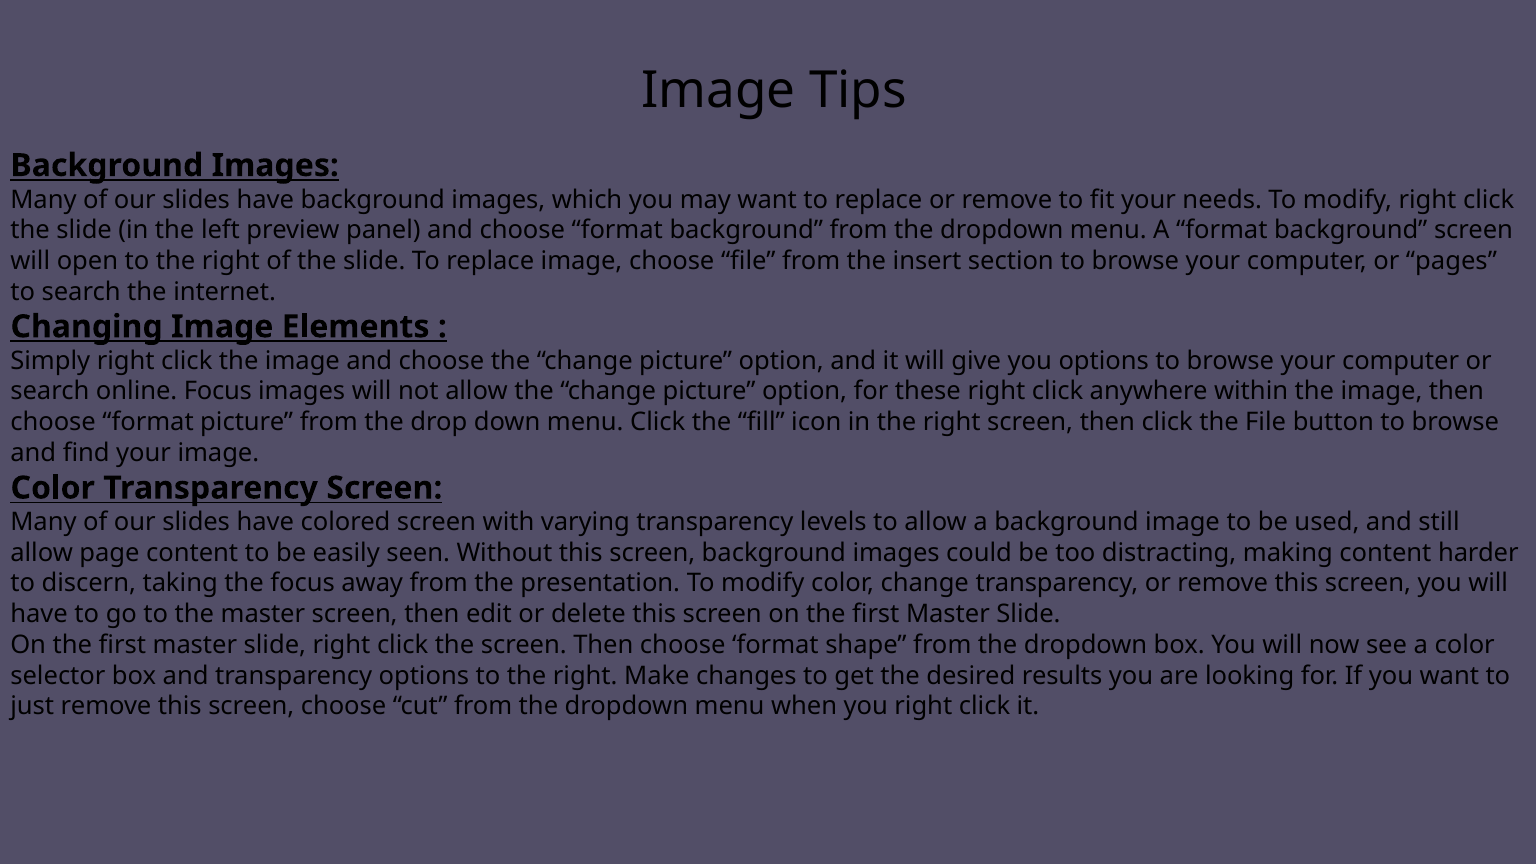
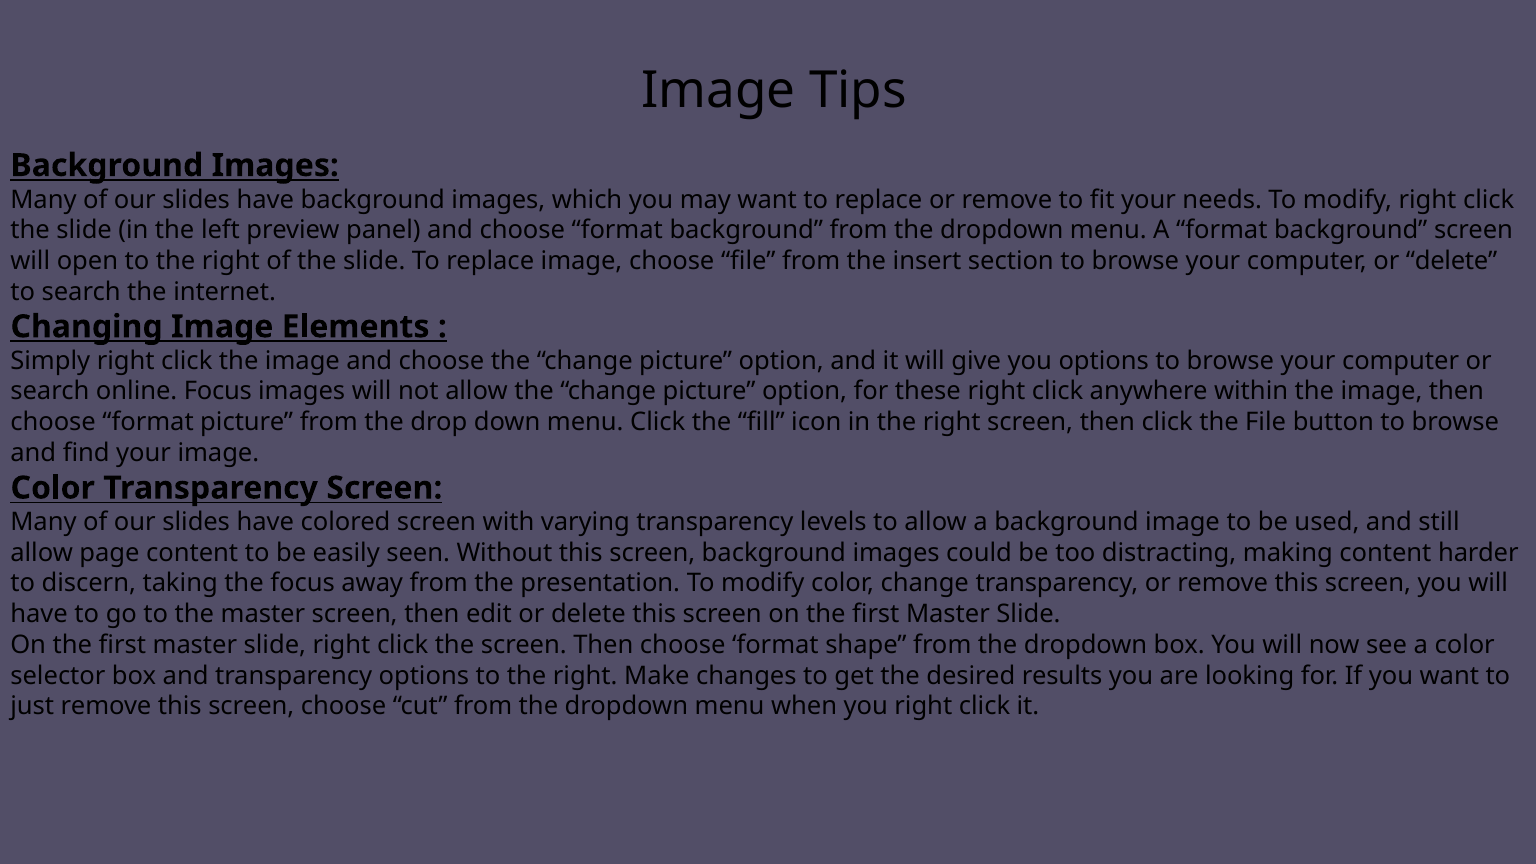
computer or pages: pages -> delete
